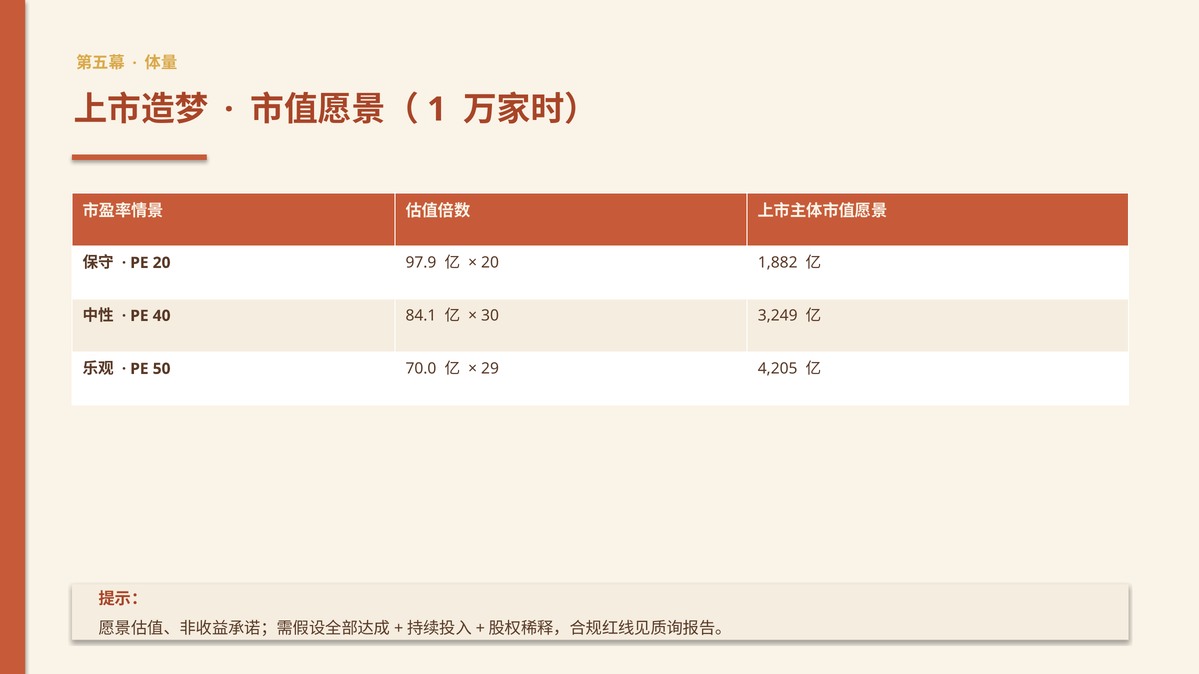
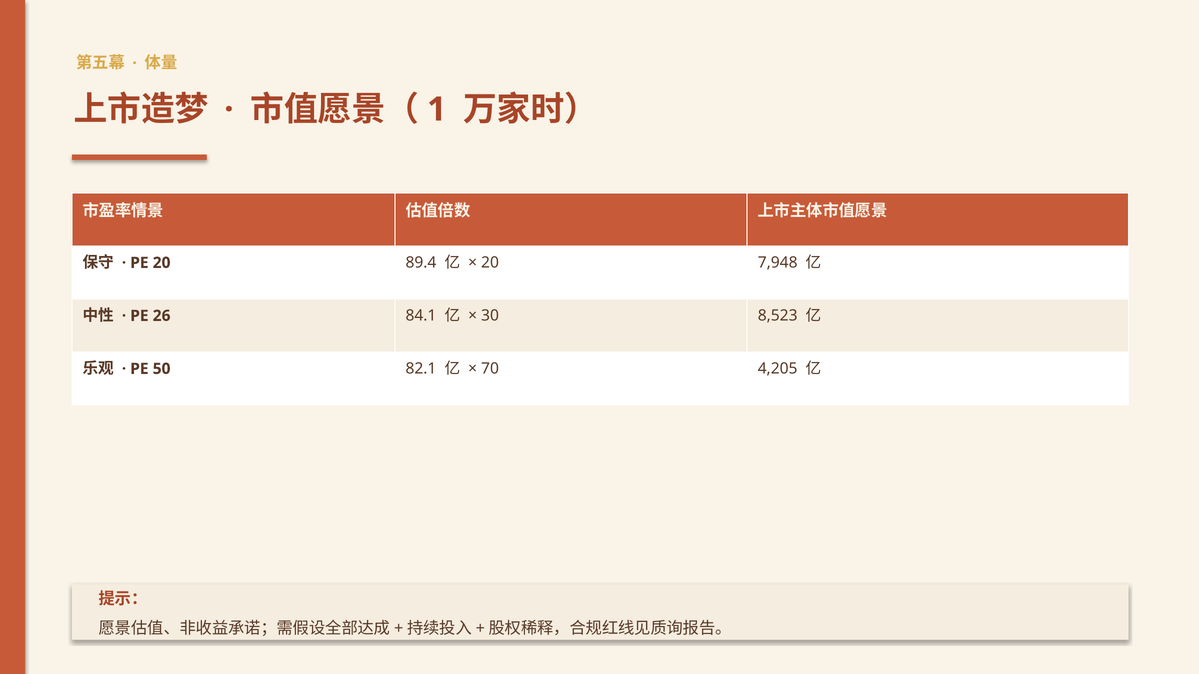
97.9: 97.9 -> 89.4
1,882: 1,882 -> 7,948
40: 40 -> 26
3,249: 3,249 -> 8,523
70.0: 70.0 -> 82.1
29: 29 -> 70
